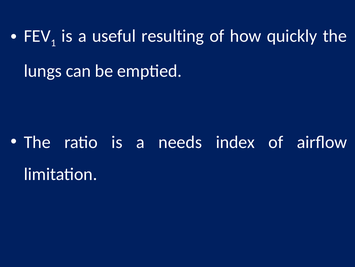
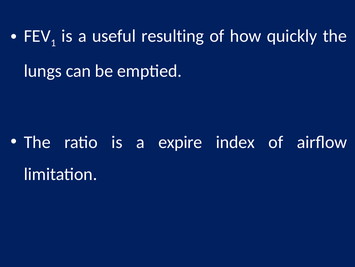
needs: needs -> expire
